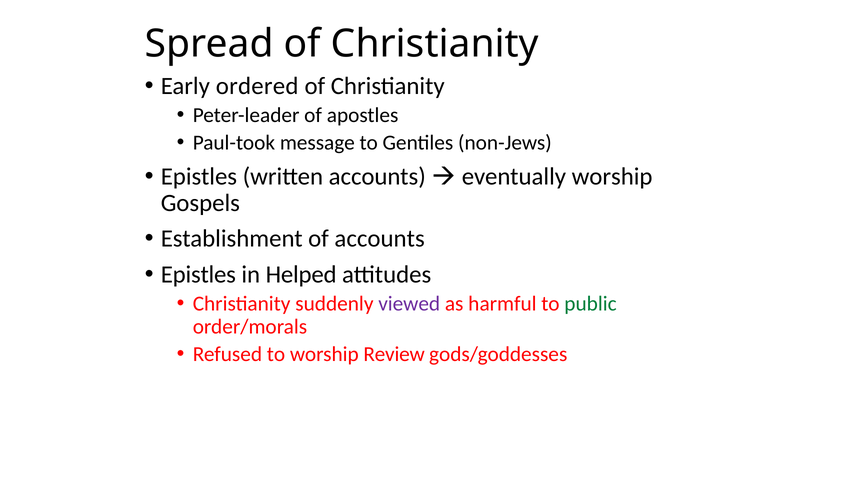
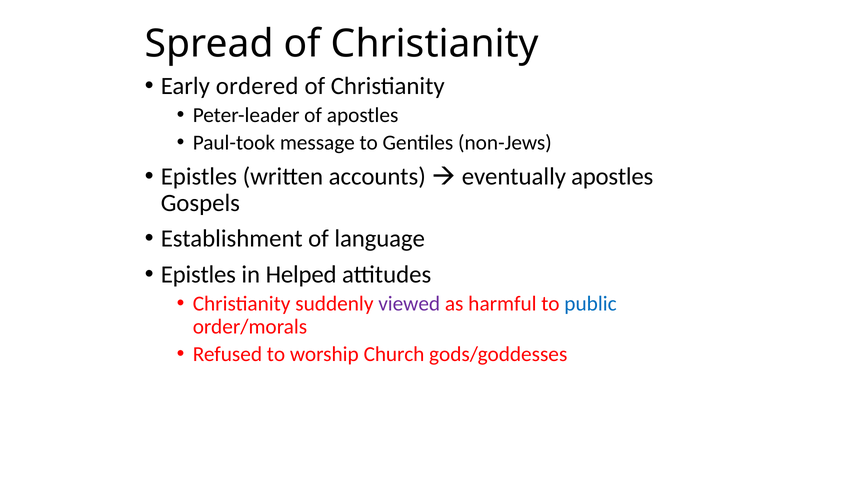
eventually worship: worship -> apostles
of accounts: accounts -> language
public colour: green -> blue
Review: Review -> Church
